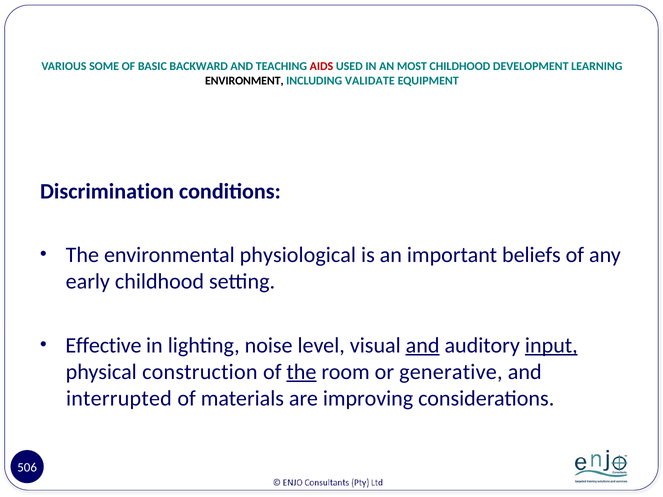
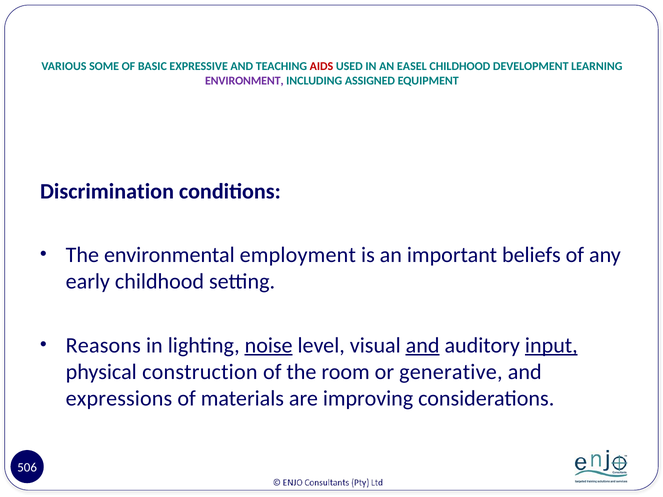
BACKWARD: BACKWARD -> EXPRESSIVE
MOST: MOST -> EASEL
ENVIRONMENT colour: black -> purple
VALIDATE: VALIDATE -> ASSIGNED
physiological: physiological -> employment
Effective: Effective -> Reasons
noise underline: none -> present
the at (301, 372) underline: present -> none
interrupted: interrupted -> expressions
